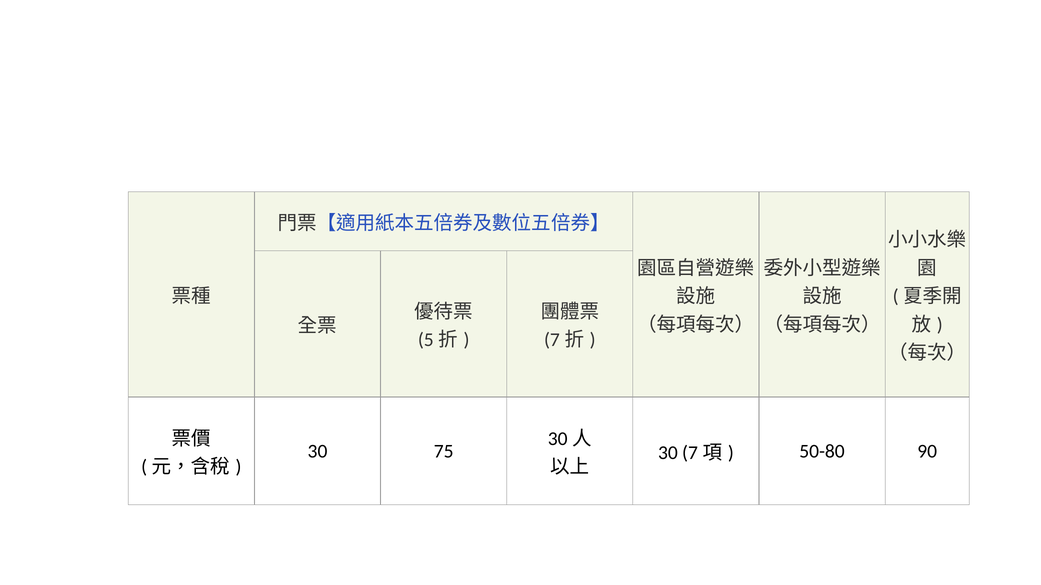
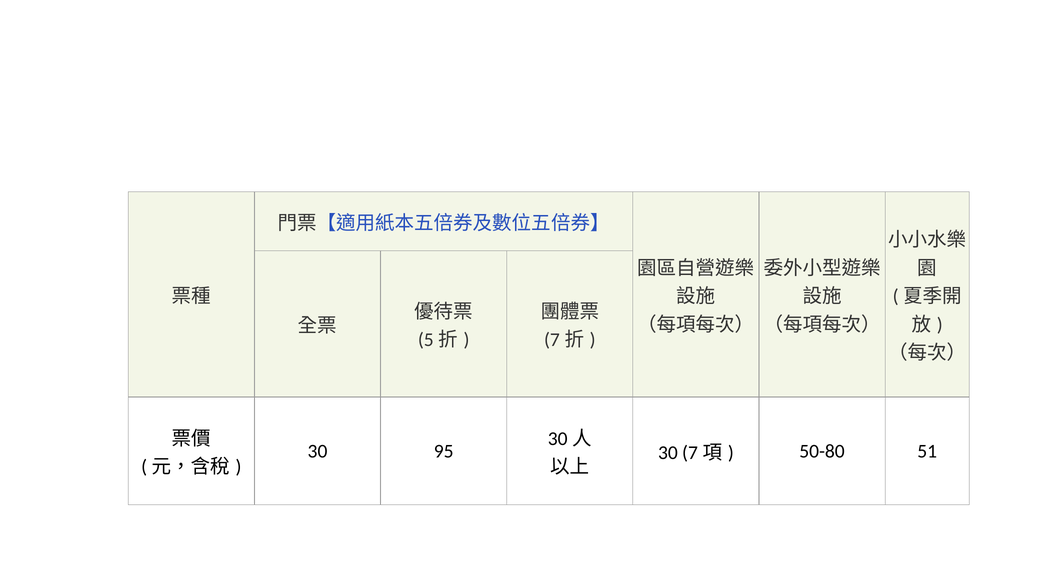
75: 75 -> 95
90: 90 -> 51
